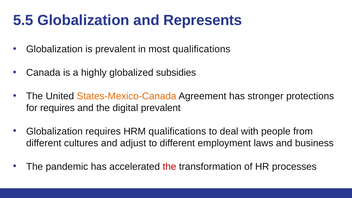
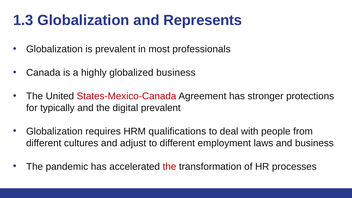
5.5: 5.5 -> 1.3
most qualifications: qualifications -> professionals
globalized subsidies: subsidies -> business
States-Mexico-Canada colour: orange -> red
for requires: requires -> typically
